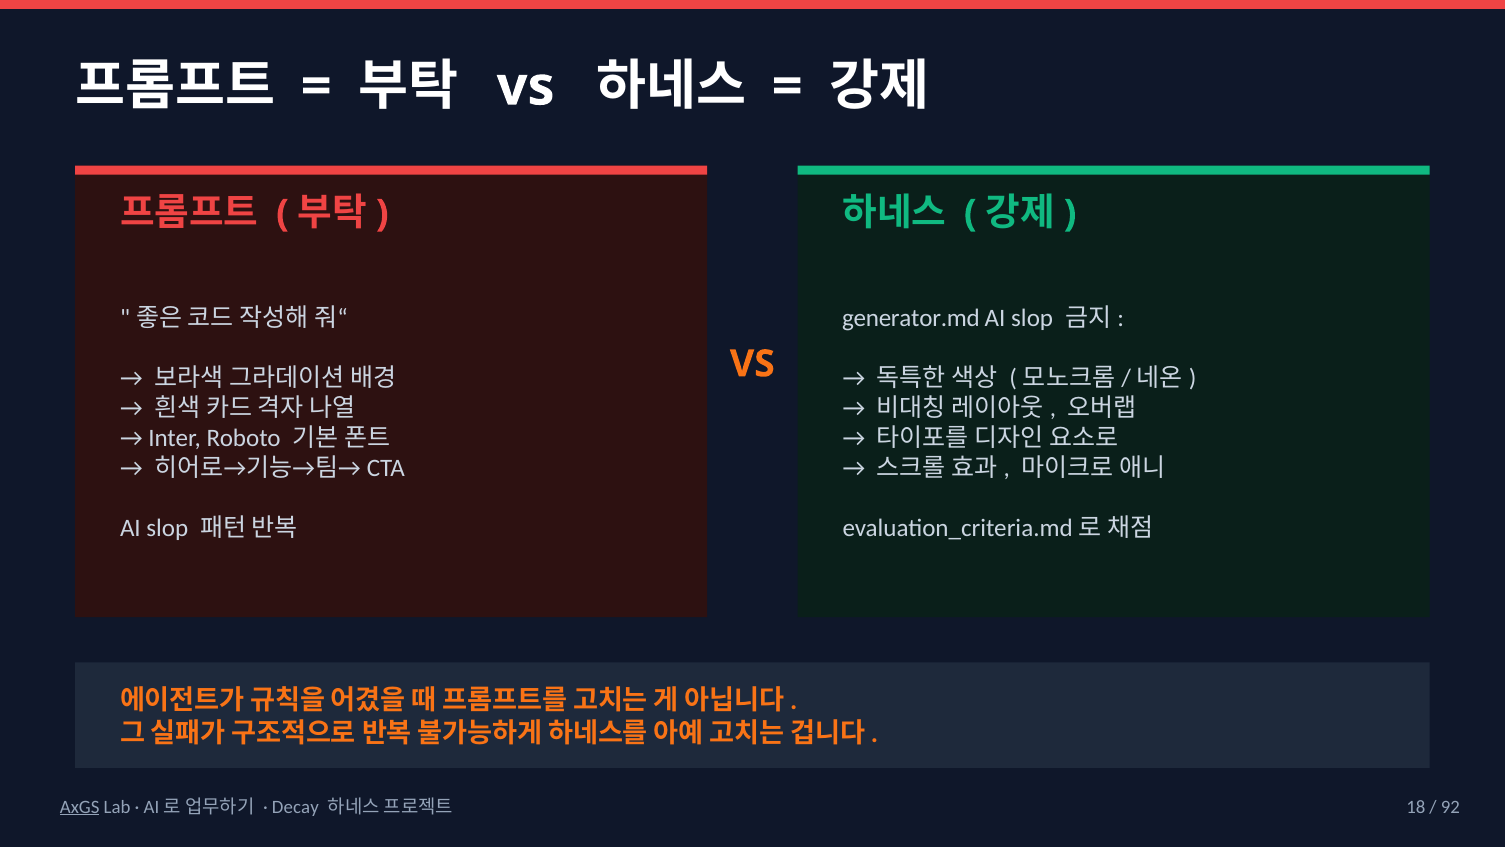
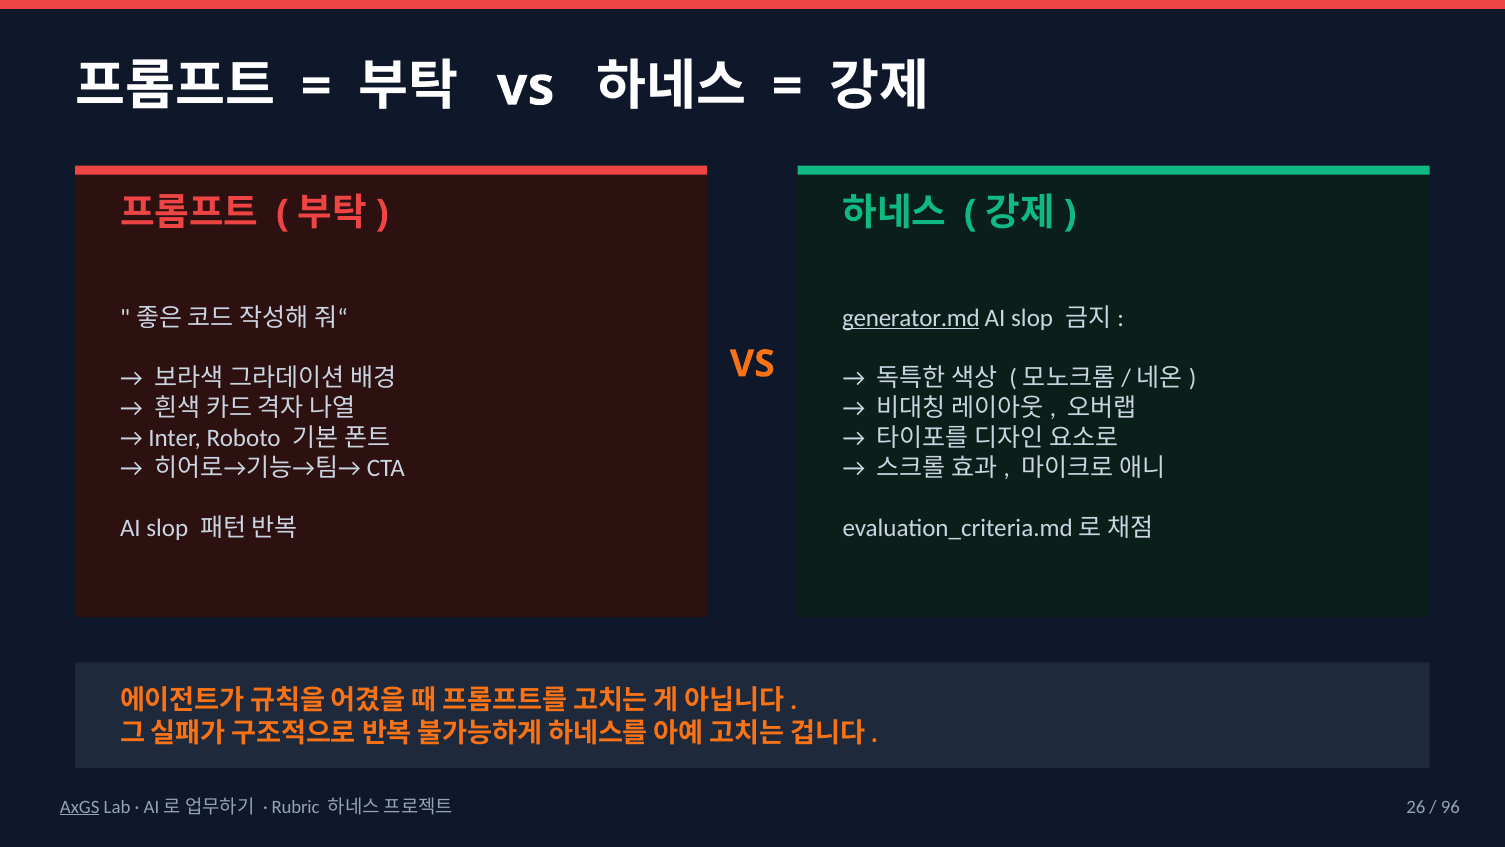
generator.md underline: none -> present
Decay: Decay -> Rubric
18: 18 -> 26
92: 92 -> 96
